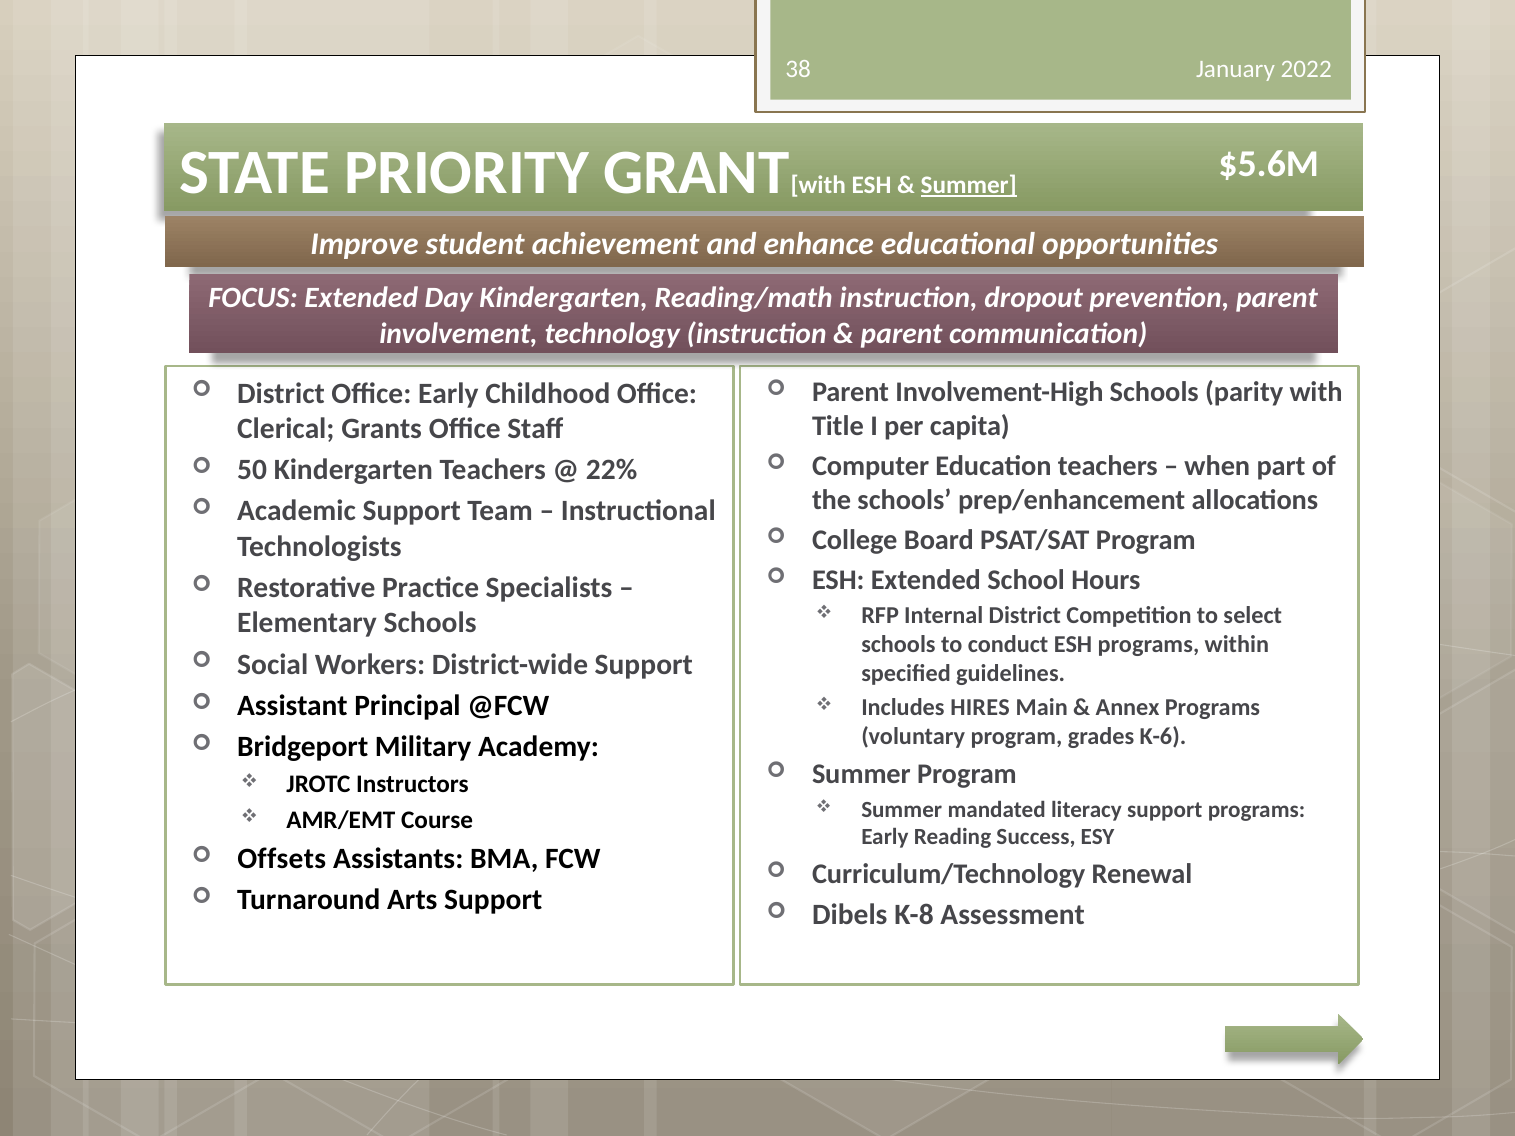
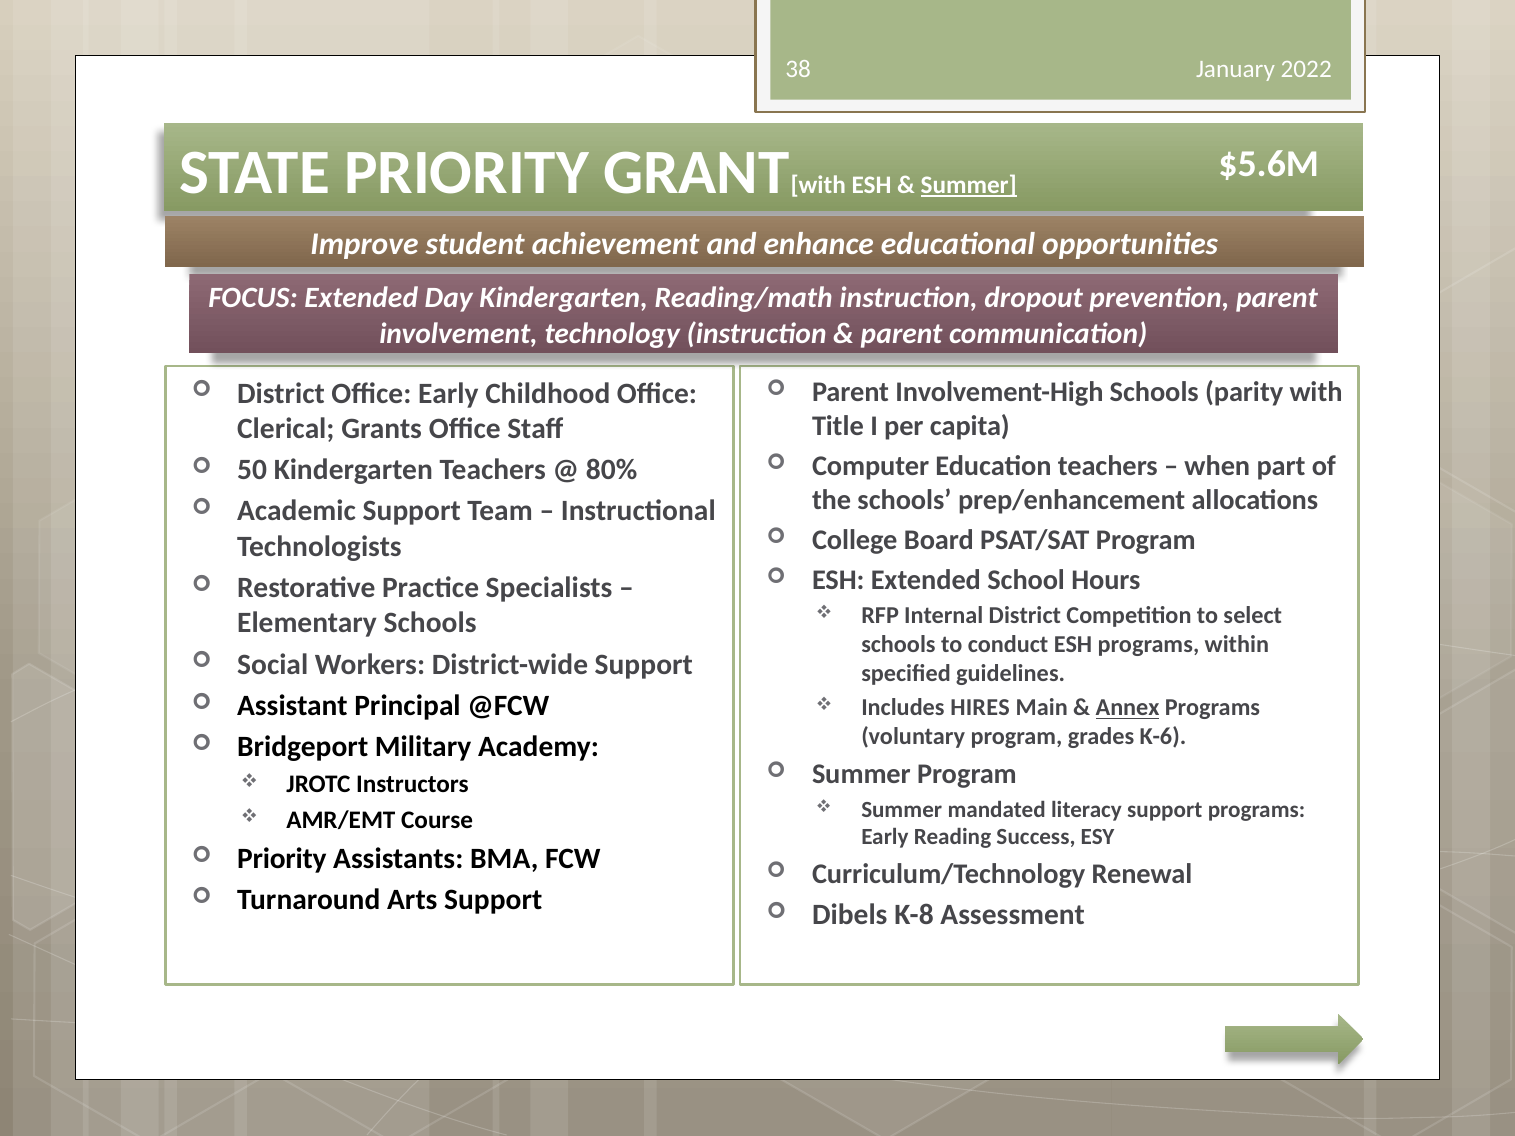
22%: 22% -> 80%
Annex underline: none -> present
Offsets at (282, 859): Offsets -> Priority
